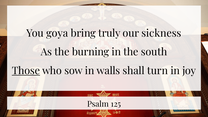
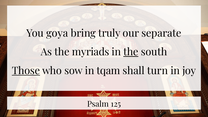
sickness: sickness -> separate
burning: burning -> myriads
the at (131, 52) underline: none -> present
walls: walls -> tqam
